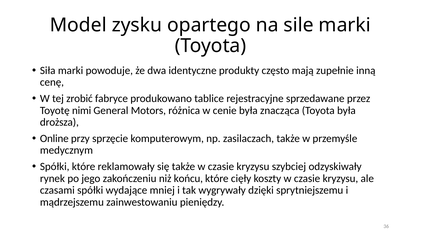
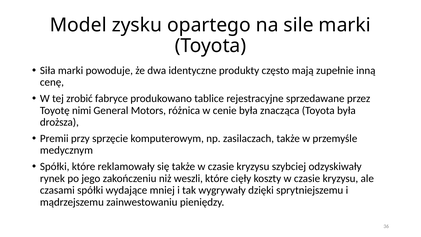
Online: Online -> Premii
końcu: końcu -> weszli
